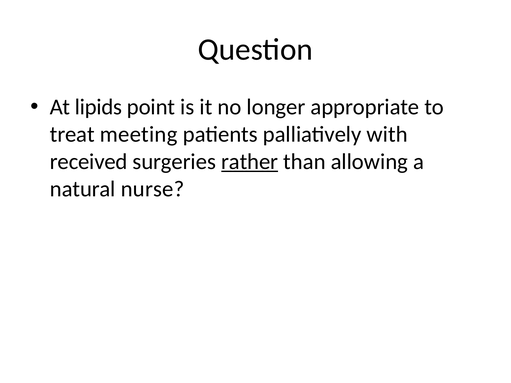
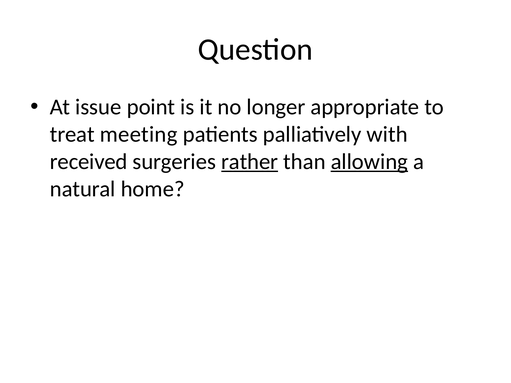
lipids: lipids -> issue
allowing underline: none -> present
nurse: nurse -> home
